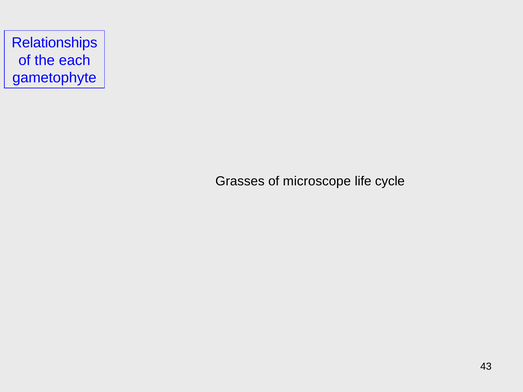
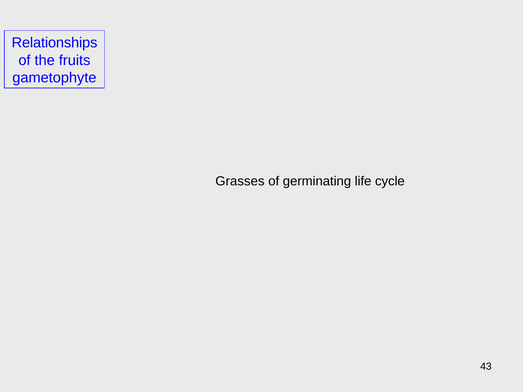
each: each -> fruits
microscope: microscope -> germinating
